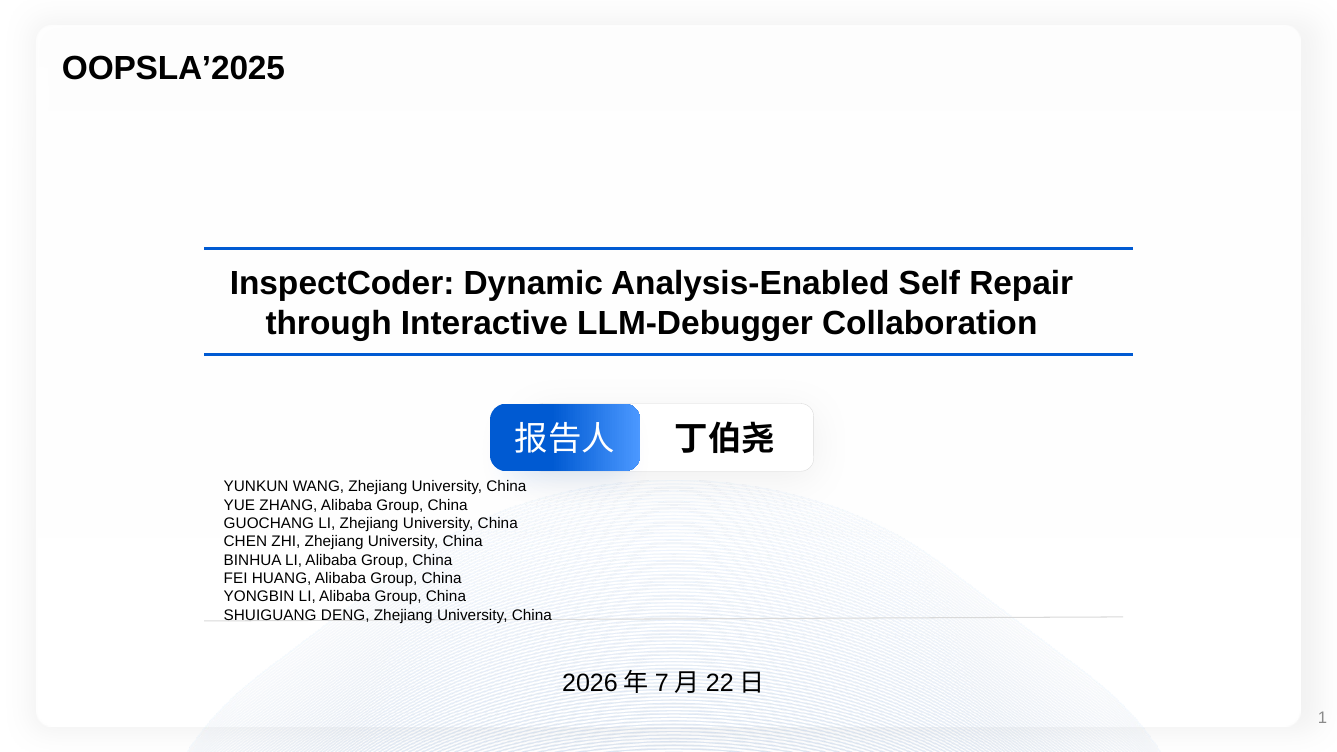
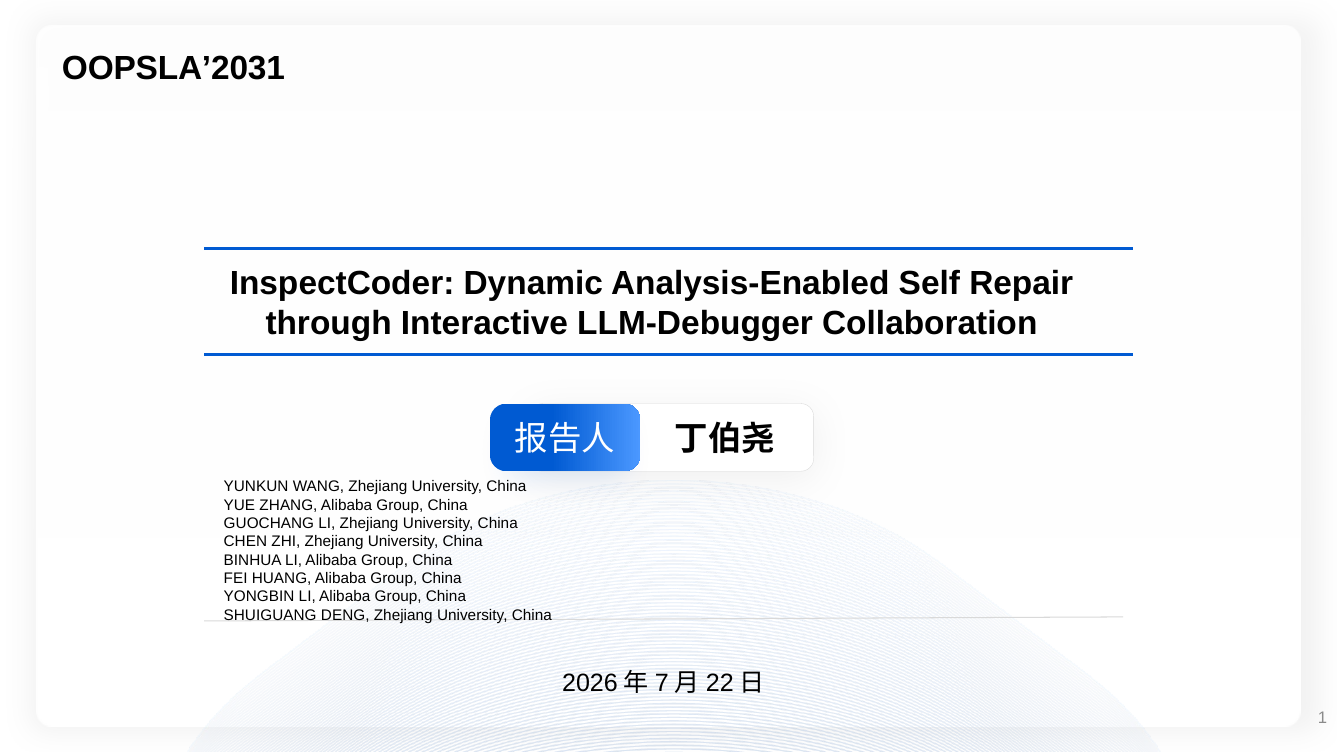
OOPSLA’2025: OOPSLA’2025 -> OOPSLA’2031
